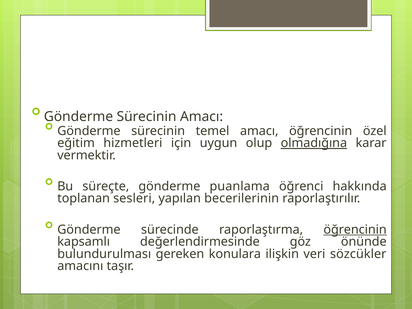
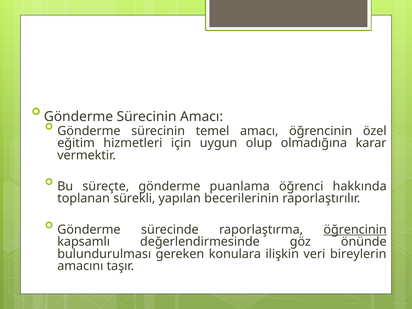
olmadığına underline: present -> none
sesleri: sesleri -> sürekli
sözcükler: sözcükler -> bireylerin
